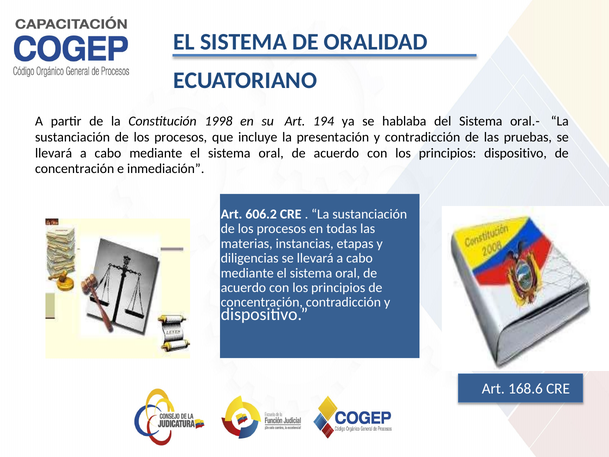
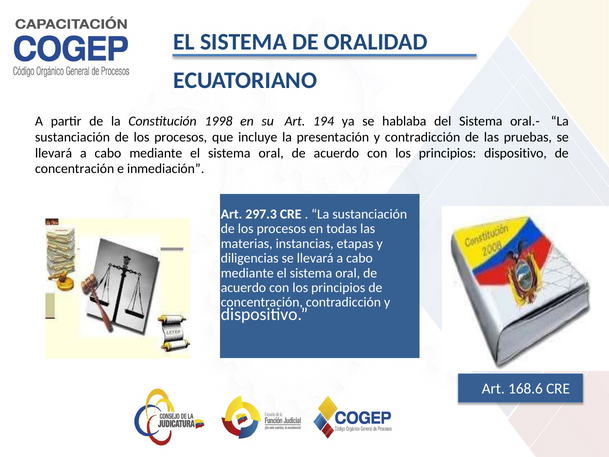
606.2: 606.2 -> 297.3
